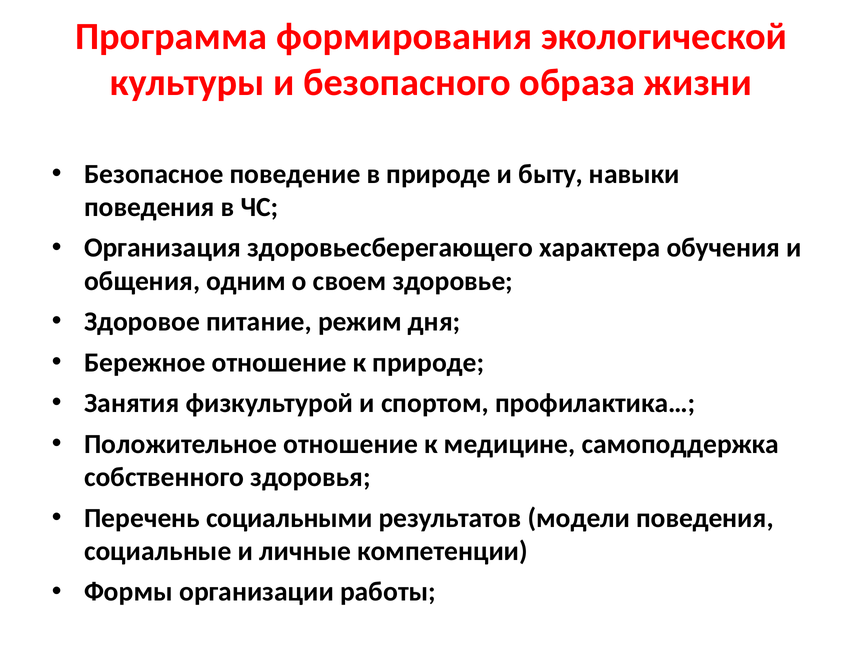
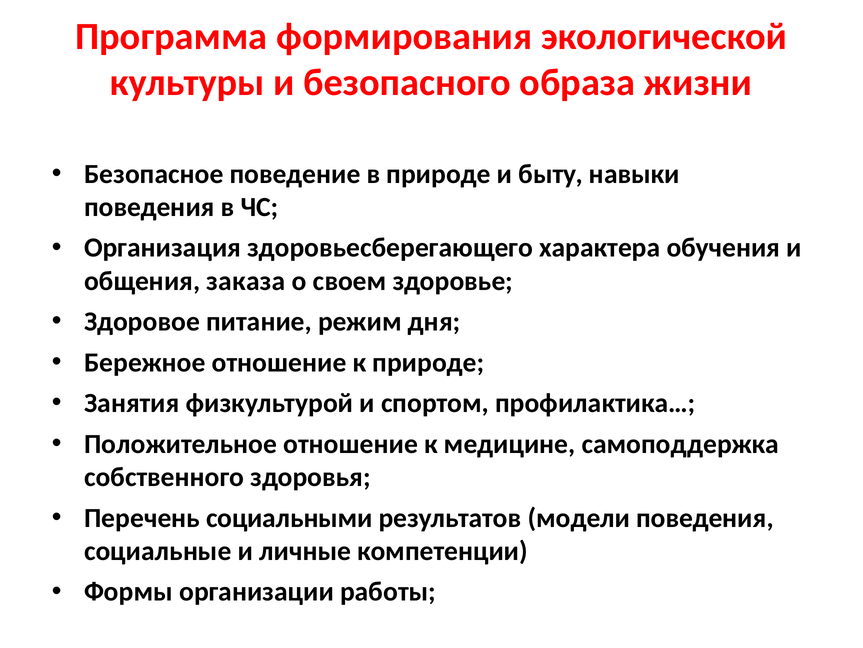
одним: одним -> заказа
